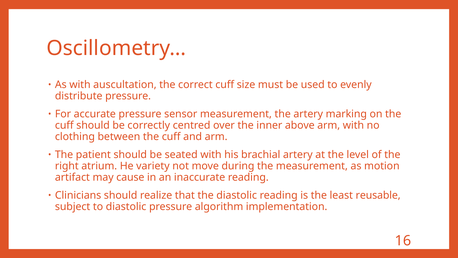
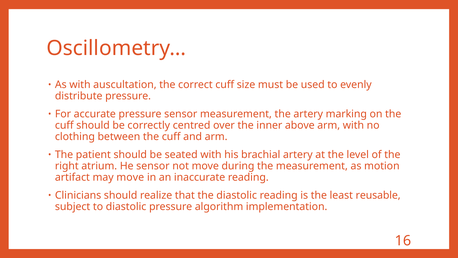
He variety: variety -> sensor
may cause: cause -> move
